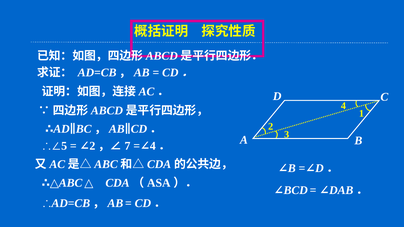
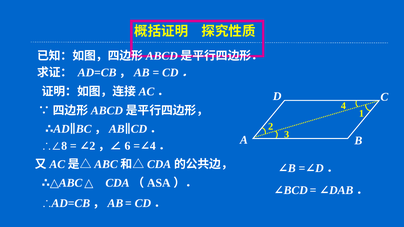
7: 7 -> 6
5: 5 -> 8
